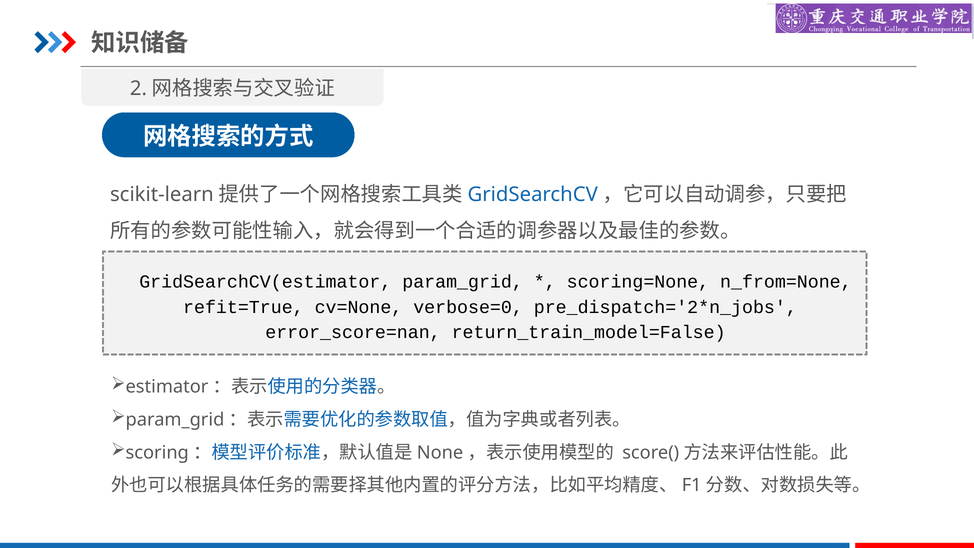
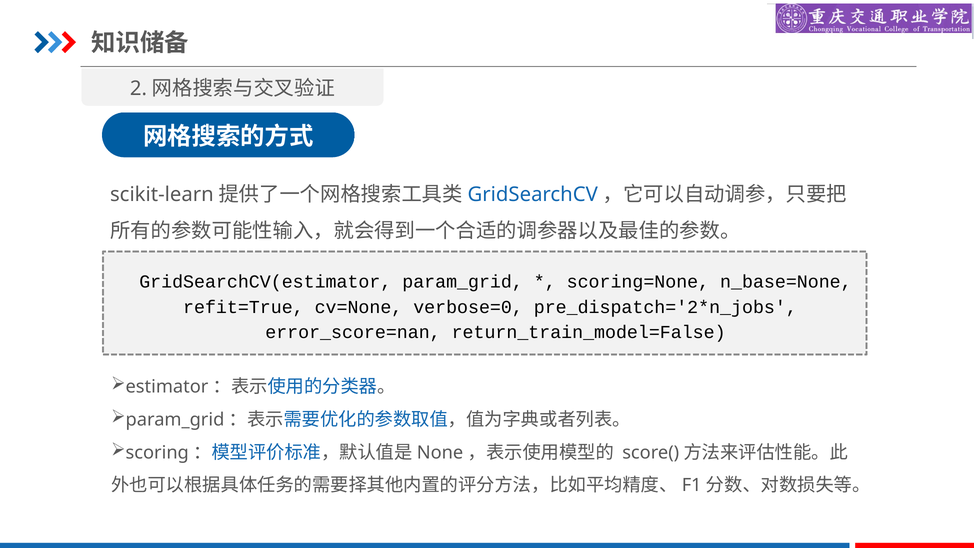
n_from=None: n_from=None -> n_base=None
